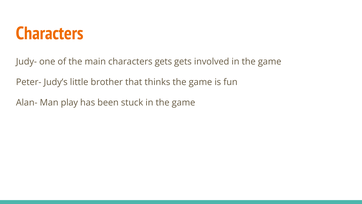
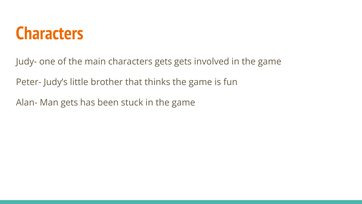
Man play: play -> gets
